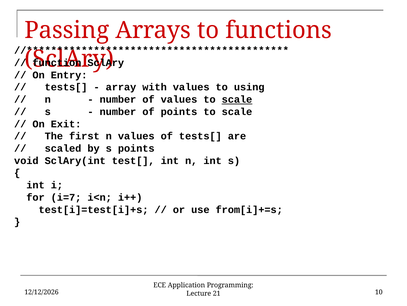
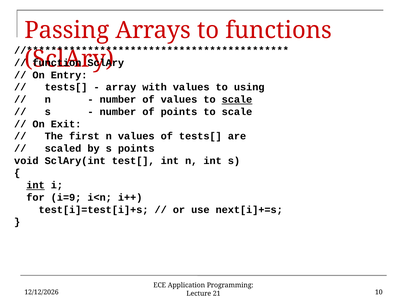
int at (36, 185) underline: none -> present
i=7: i=7 -> i=9
from[i]+=s: from[i]+=s -> next[i]+=s
